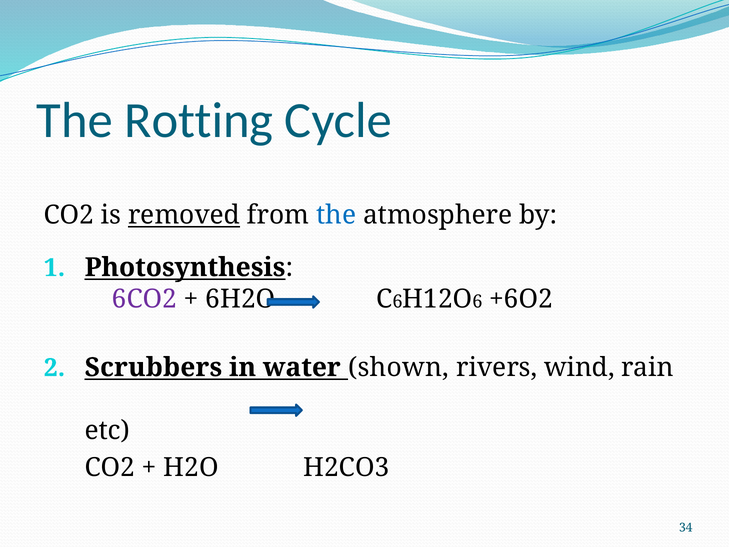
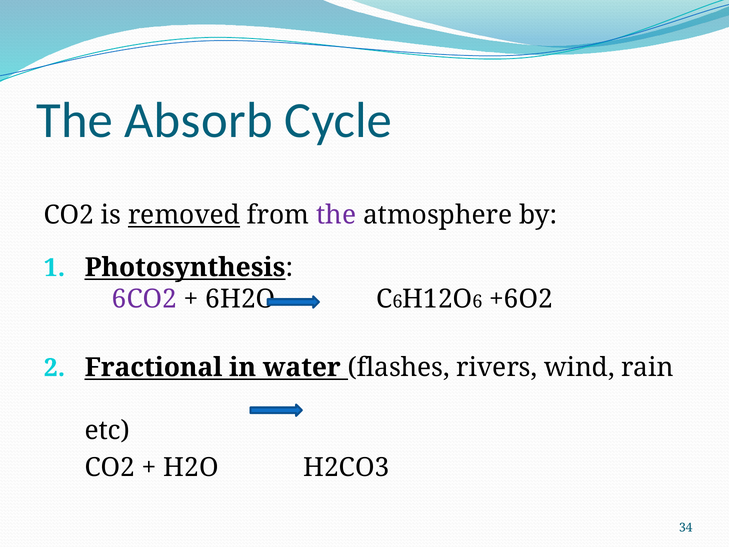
Rotting: Rotting -> Absorb
the at (336, 215) colour: blue -> purple
Scrubbers: Scrubbers -> Fractional
shown: shown -> flashes
